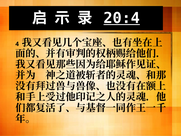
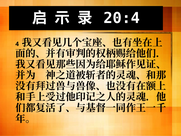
20:4 underline: present -> none
